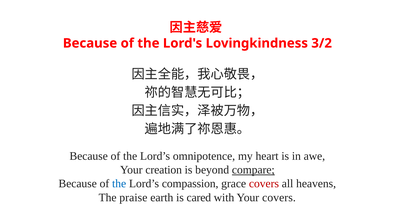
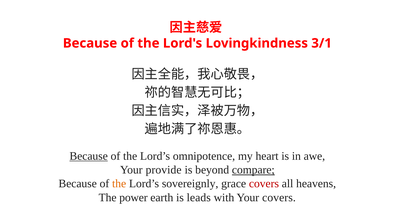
3/2: 3/2 -> 3/1
Because at (89, 156) underline: none -> present
creation: creation -> provide
the at (119, 184) colour: blue -> orange
compassion: compassion -> sovereignly
praise: praise -> power
cared: cared -> leads
